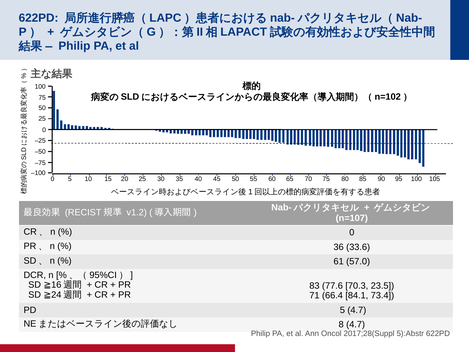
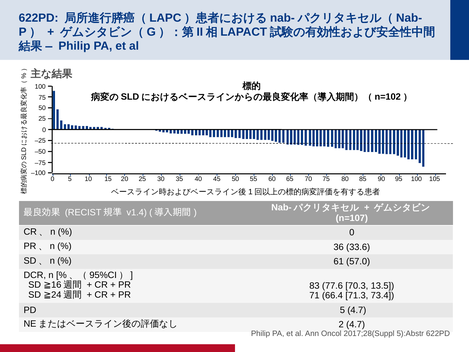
v1.2: v1.2 -> v1.4
23.5: 23.5 -> 13.5
84.1: 84.1 -> 71.3
8: 8 -> 2
